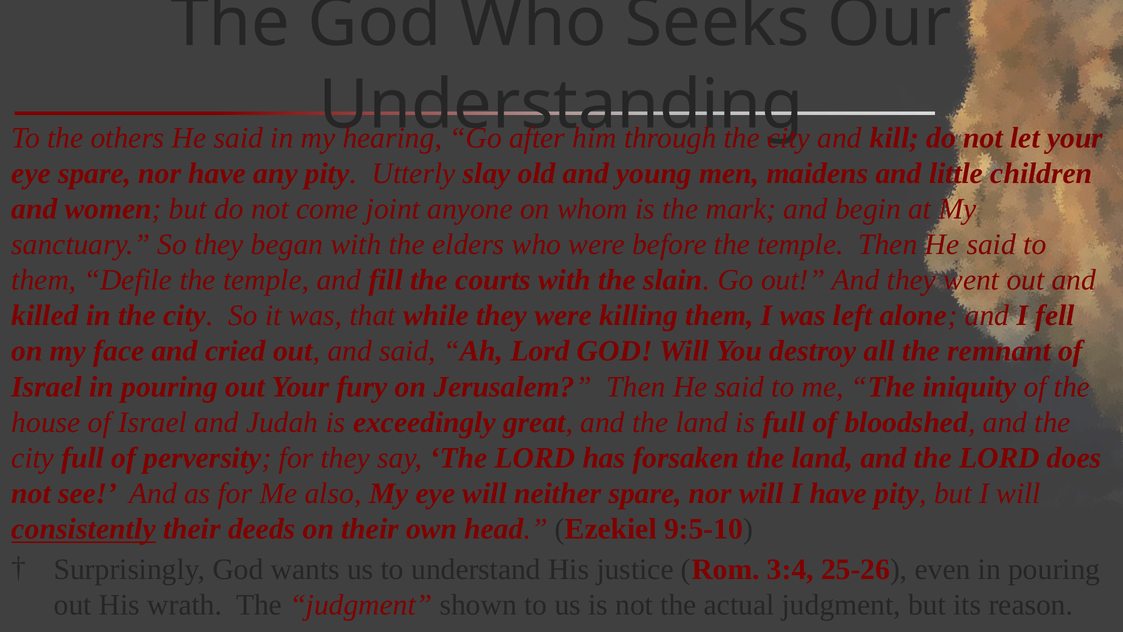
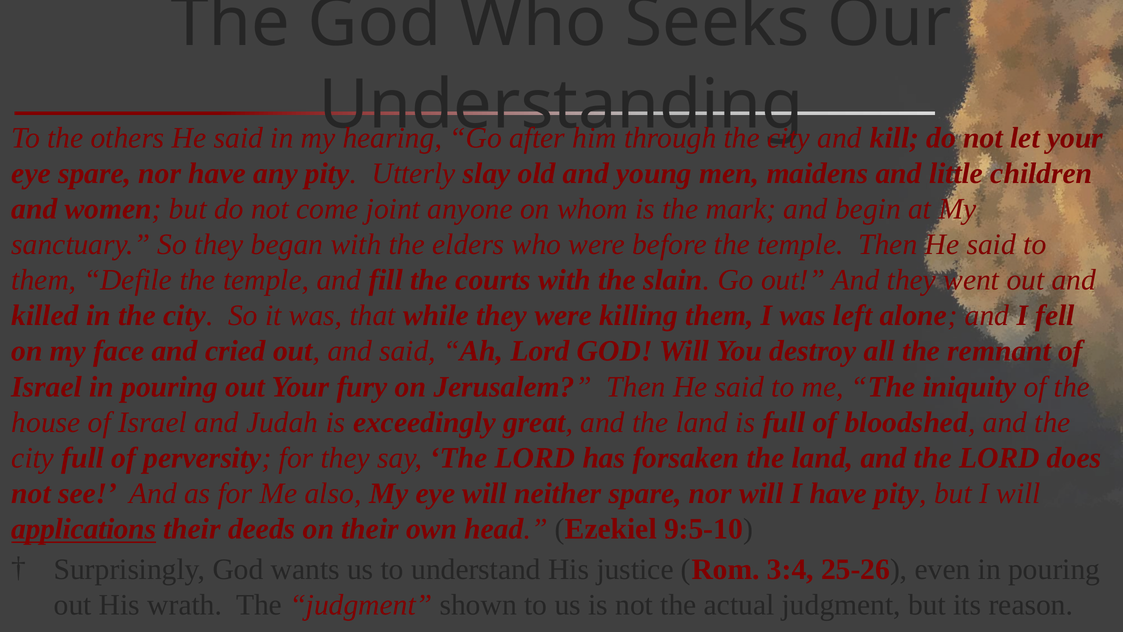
consistently: consistently -> applications
